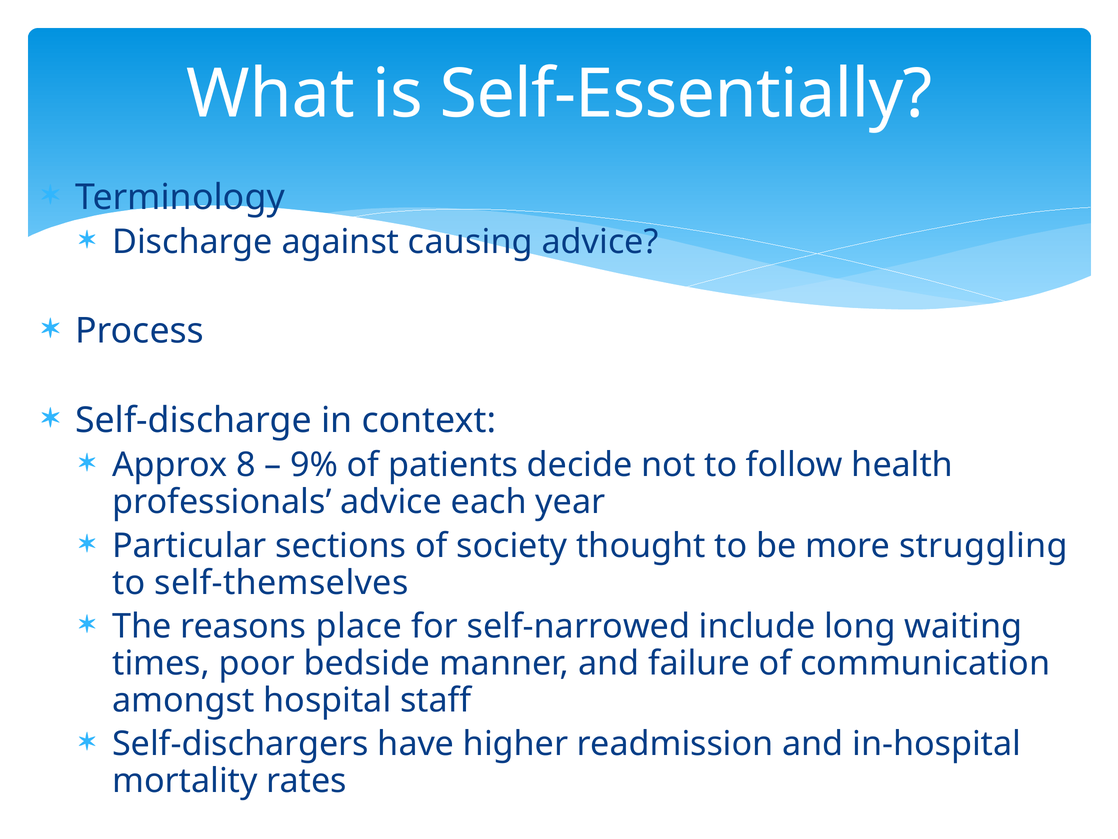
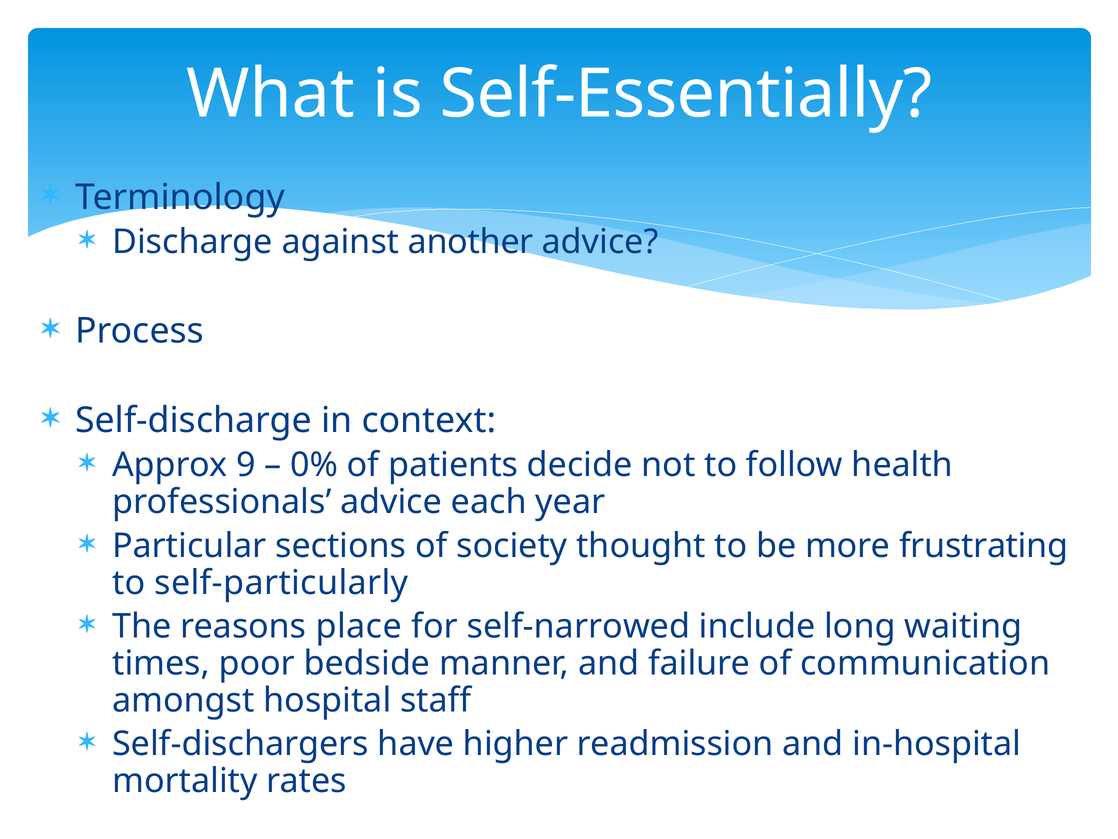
causing: causing -> another
8: 8 -> 9
9%: 9% -> 0%
struggling: struggling -> frustrating
self-themselves: self-themselves -> self-particularly
